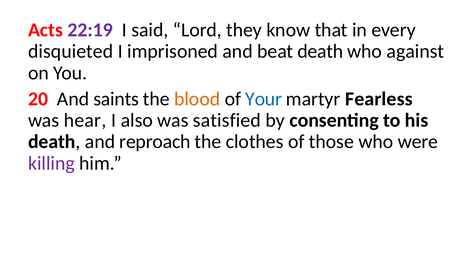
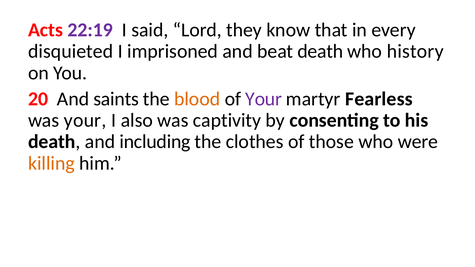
against: against -> history
Your at (264, 99) colour: blue -> purple
was hear: hear -> your
satisfied: satisfied -> captivity
reproach: reproach -> including
killing colour: purple -> orange
